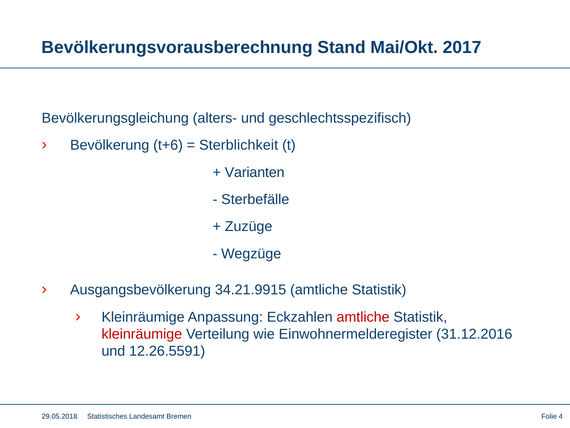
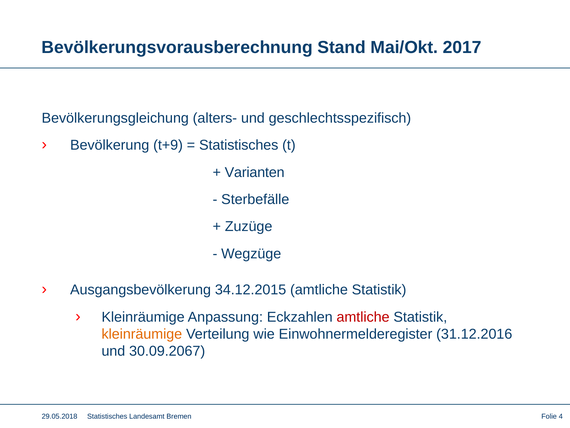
t+6: t+6 -> t+9
Sterblichkeit at (239, 145): Sterblichkeit -> Statistisches
34.21.9915: 34.21.9915 -> 34.12.2015
kleinräumige at (142, 334) colour: red -> orange
12.26.5591: 12.26.5591 -> 30.09.2067
